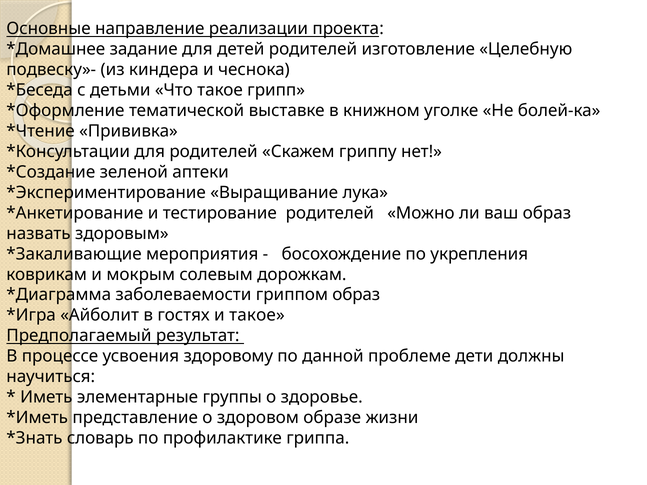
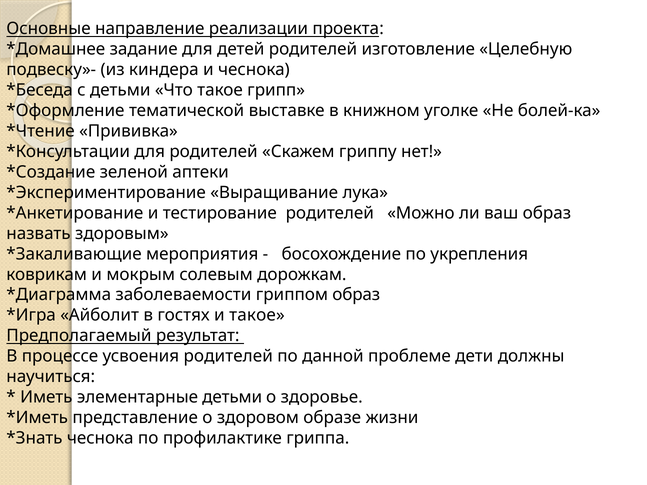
усвоения здоровому: здоровому -> родителей
элементарные группы: группы -> детьми
словарь at (100, 438): словарь -> чеснока
